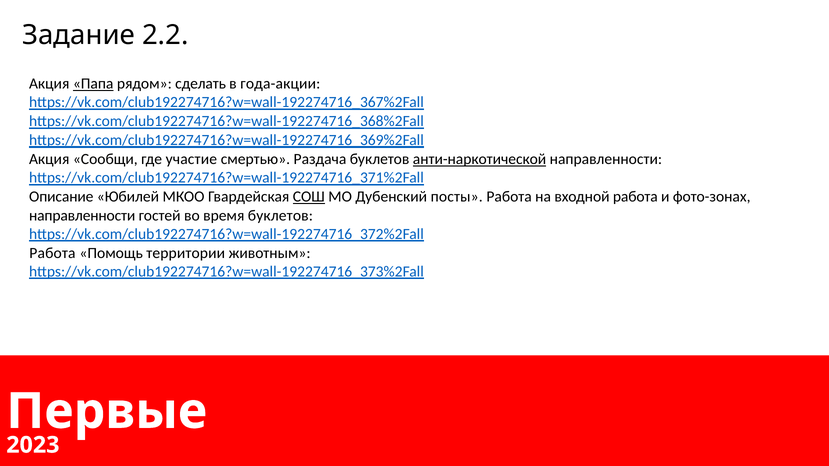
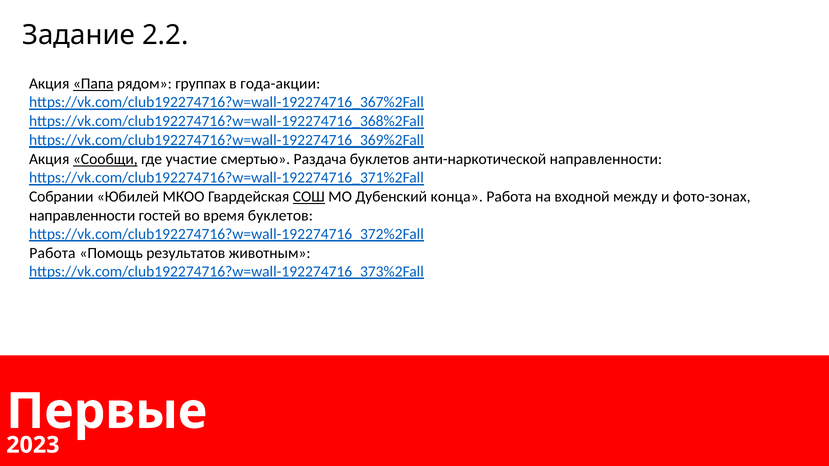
сделать: сделать -> группах
Сообщи underline: none -> present
анти-наркотической underline: present -> none
Описание: Описание -> Собрании
посты: посты -> конца
входной работа: работа -> между
территории: территории -> результатов
